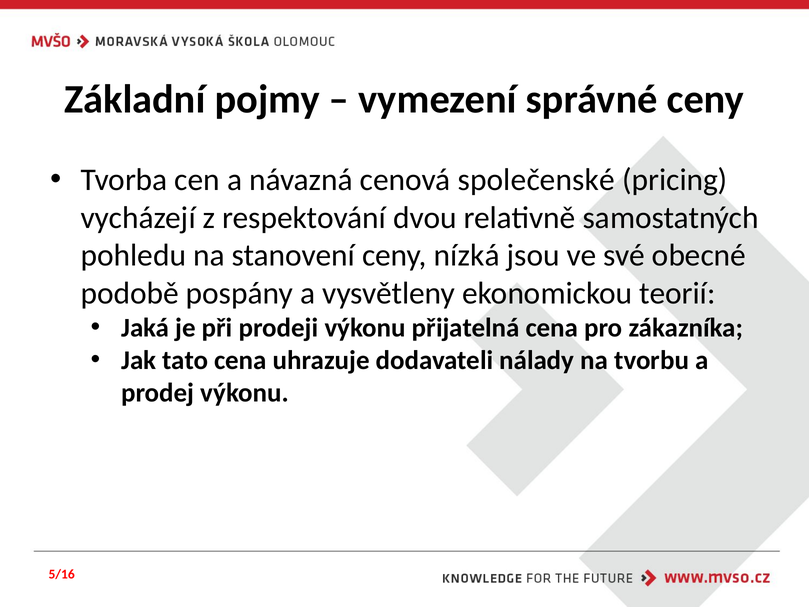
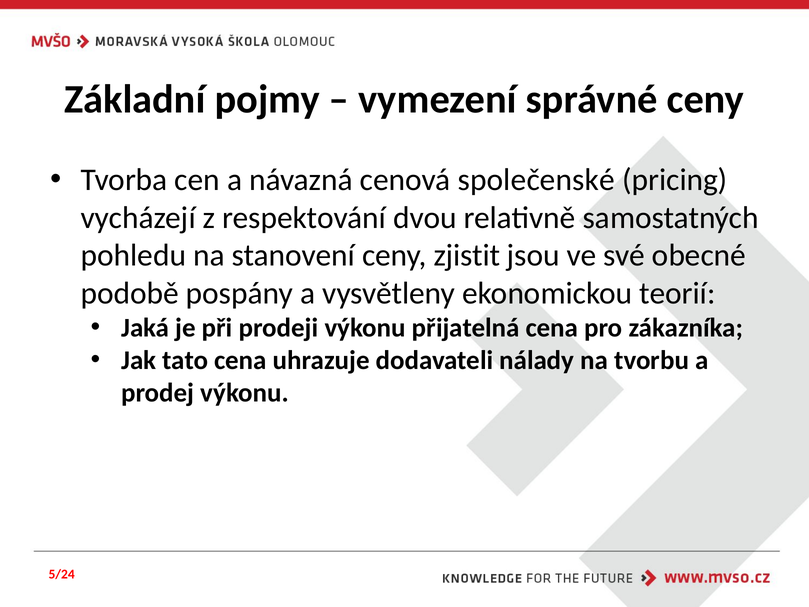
nízká: nízká -> zjistit
5/16: 5/16 -> 5/24
